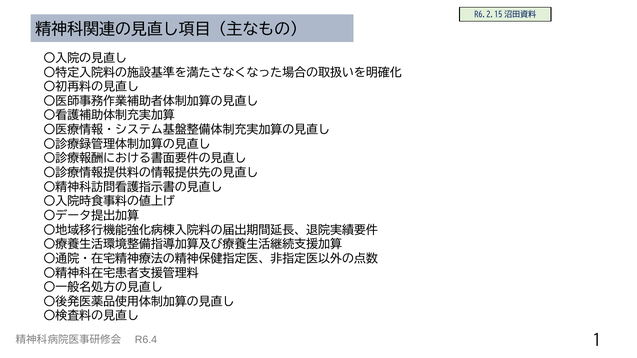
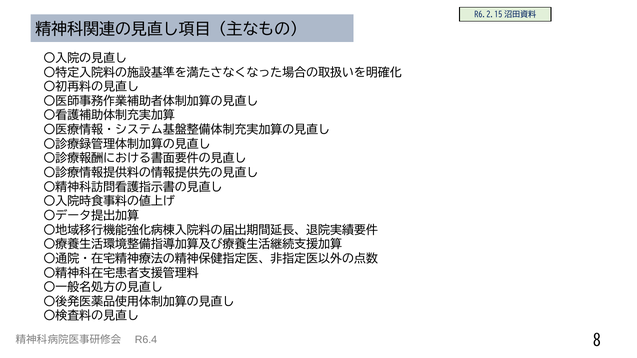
1: 1 -> 8
